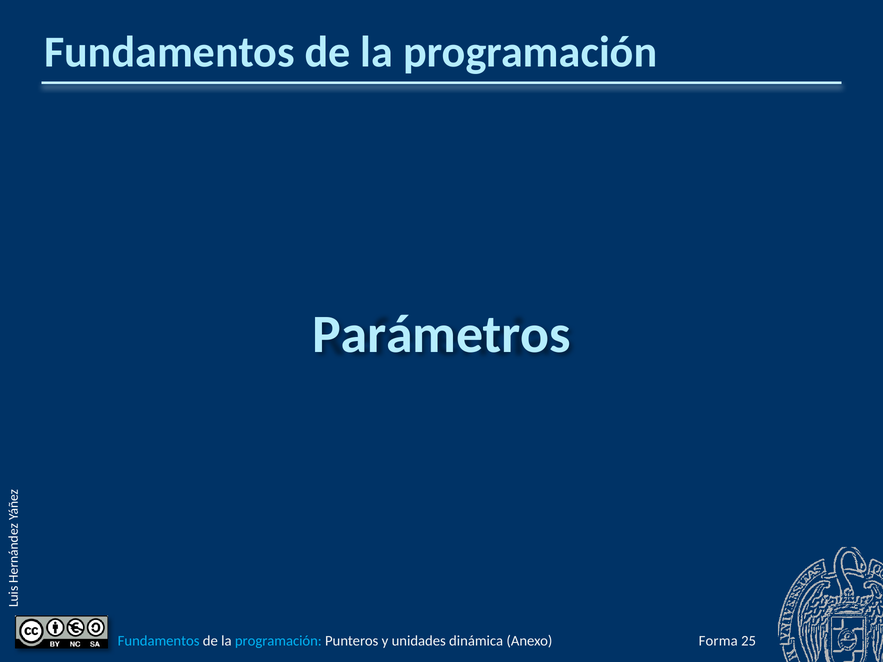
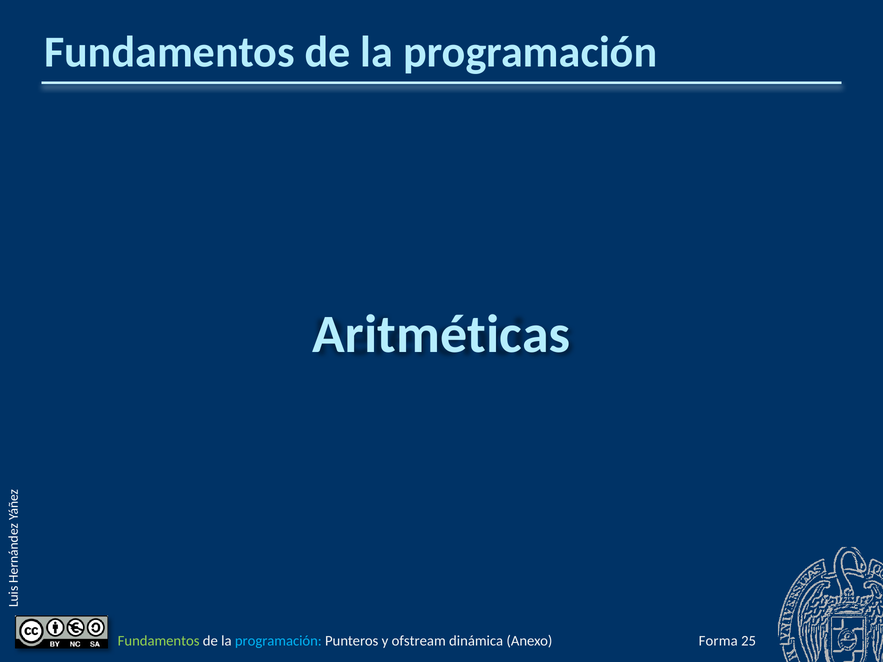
Parámetros: Parámetros -> Aritméticas
Fundamentos at (159, 641) colour: light blue -> light green
unidades: unidades -> ofstream
